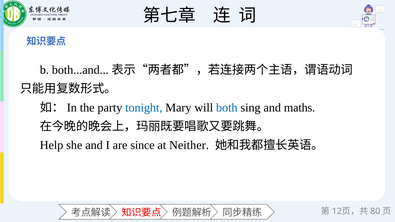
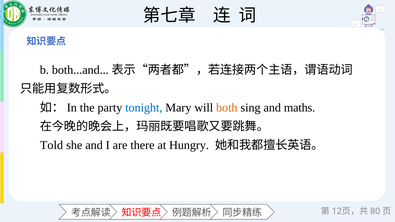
both colour: blue -> orange
Help: Help -> Told
since: since -> there
Neither: Neither -> Hungry
